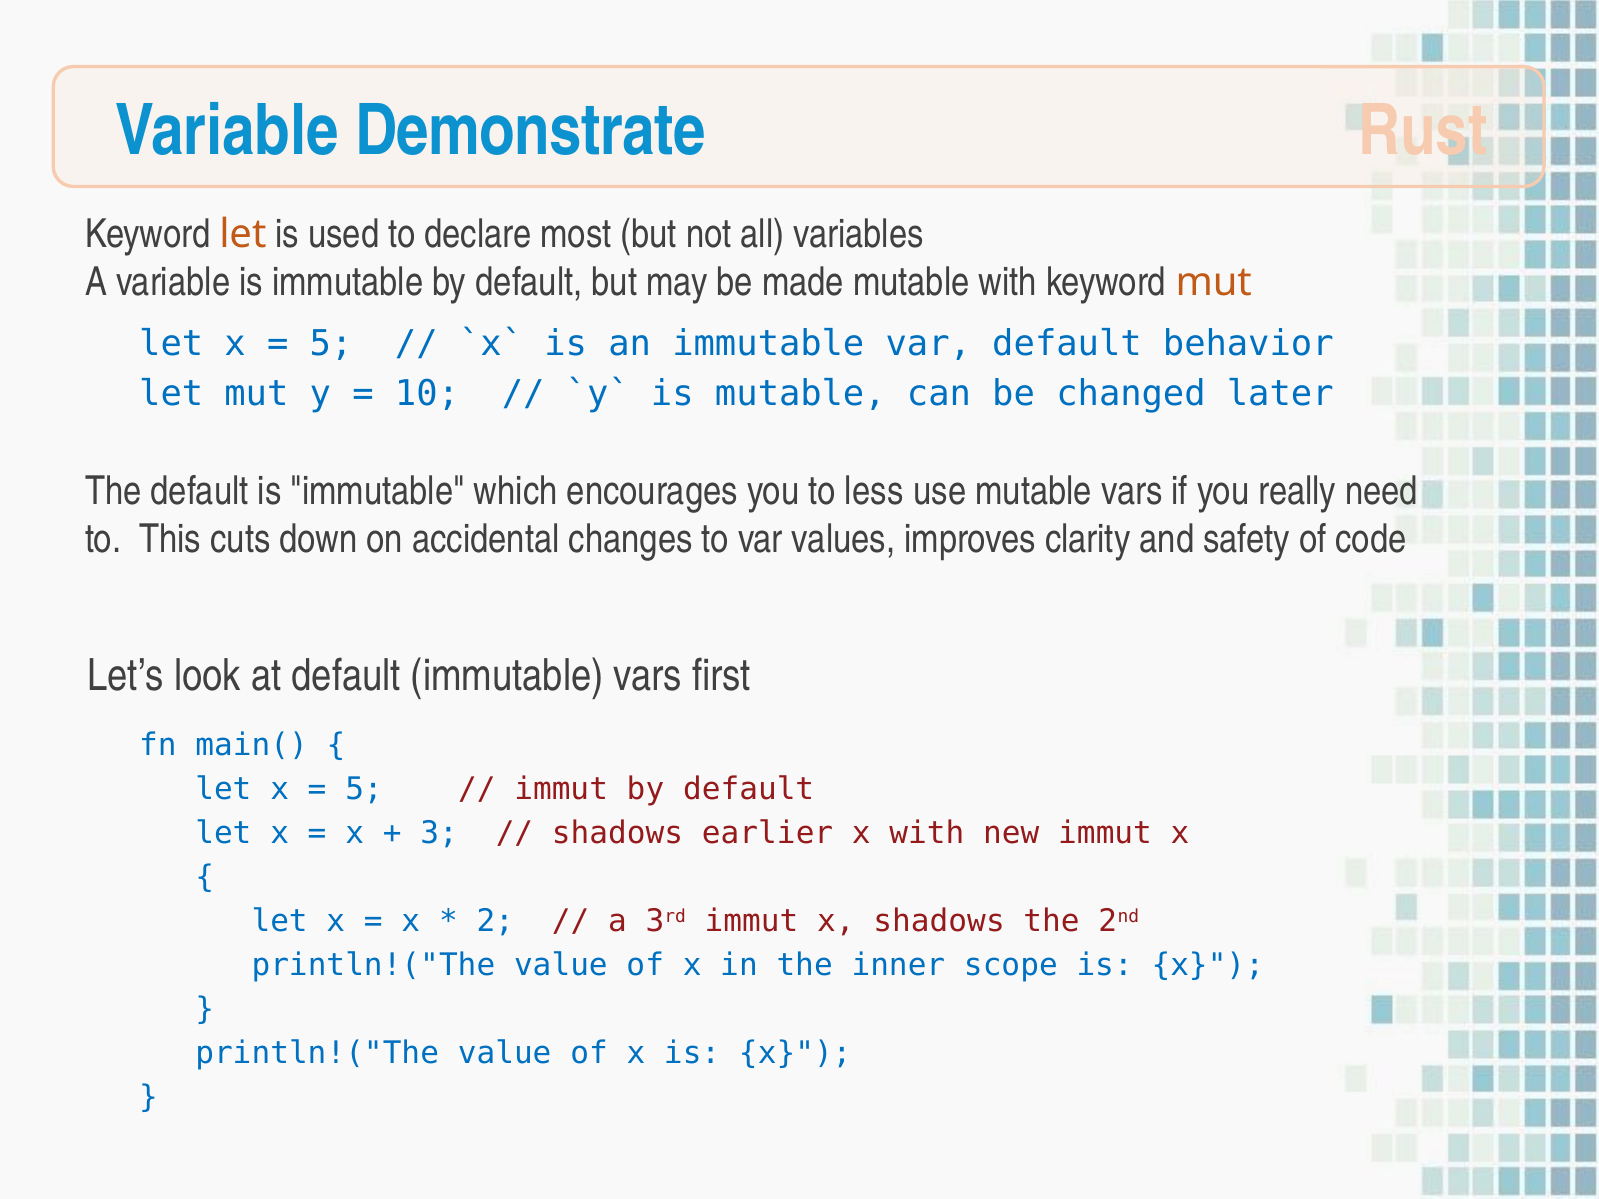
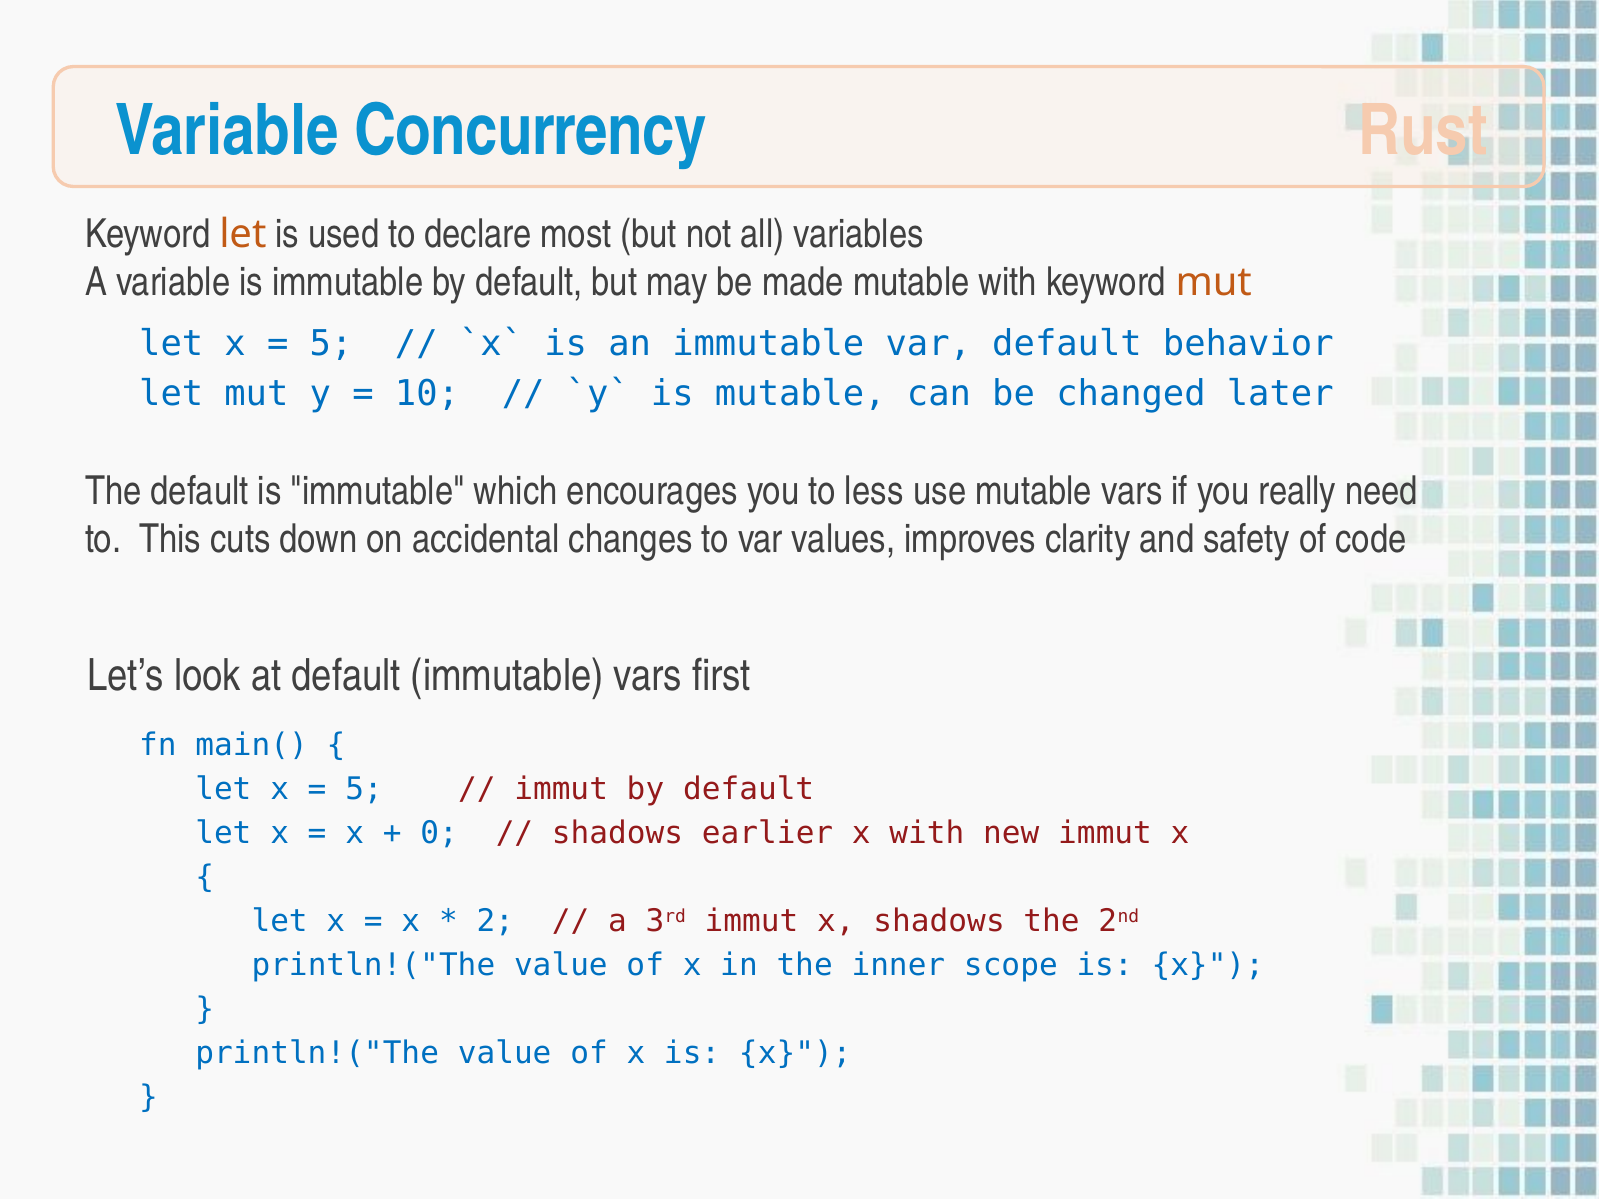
Demonstrate: Demonstrate -> Concurrency
3: 3 -> 0
